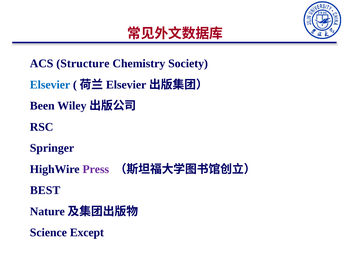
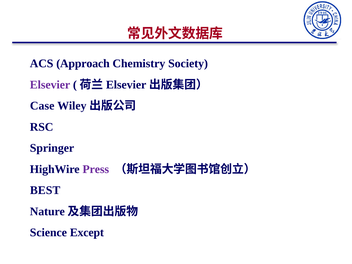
Structure: Structure -> Approach
Elsevier colour: blue -> purple
Been: Been -> Case
